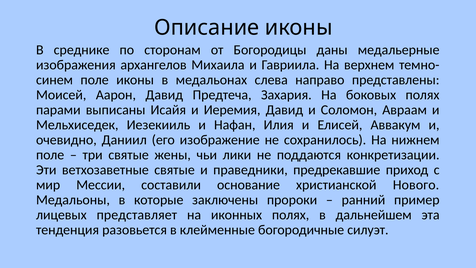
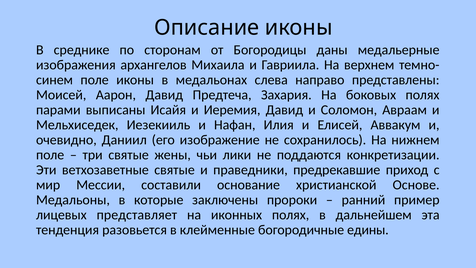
Нового: Нового -> Основе
силуэт: силуэт -> едины
